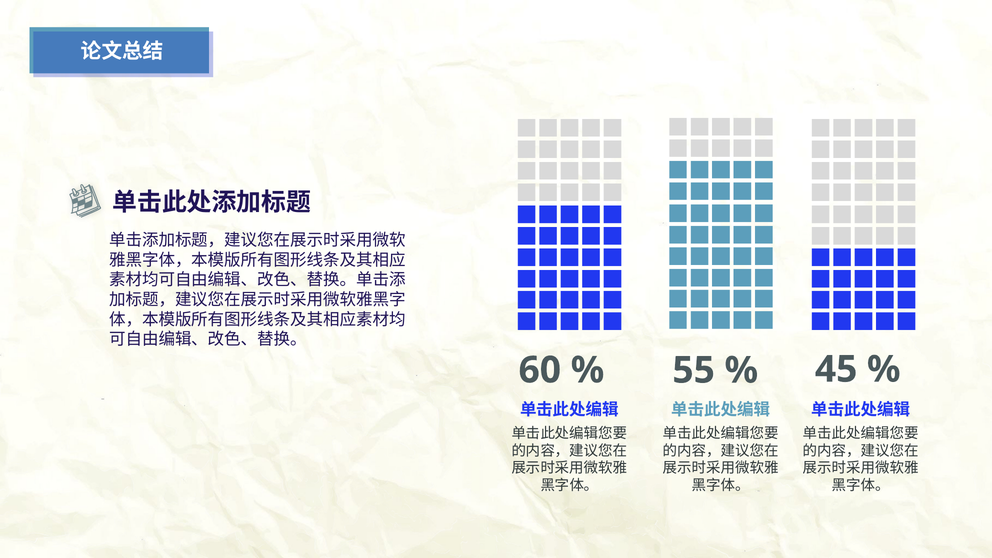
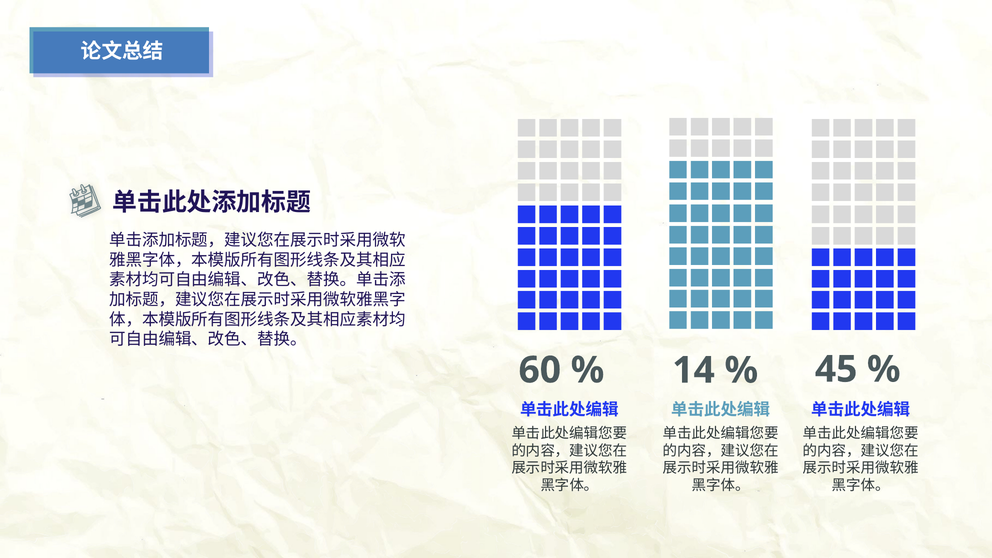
55: 55 -> 14
